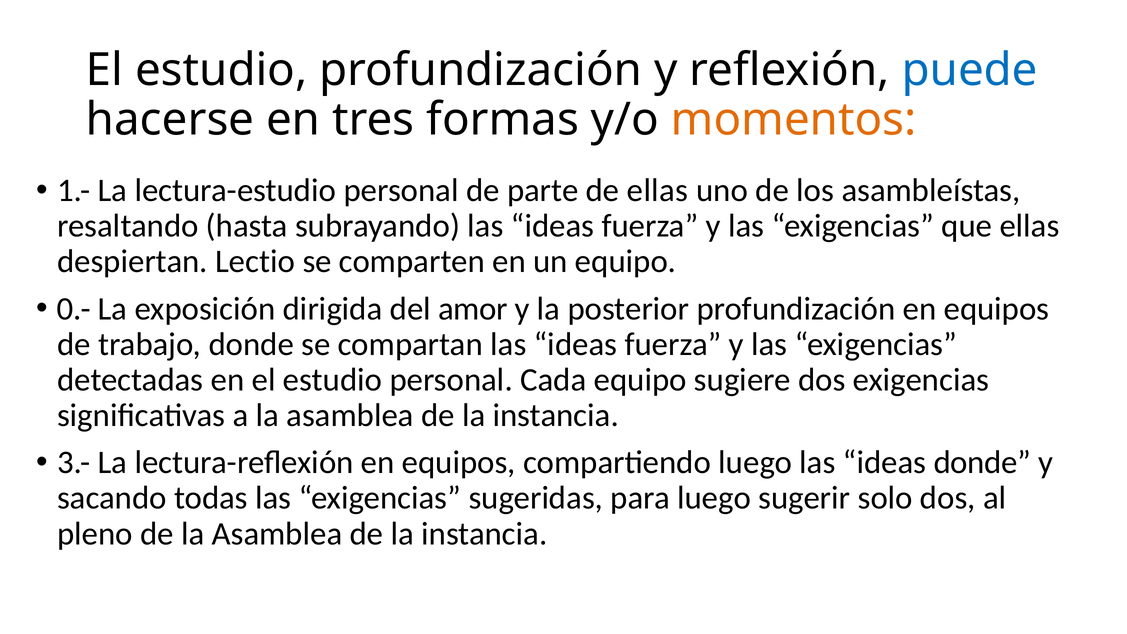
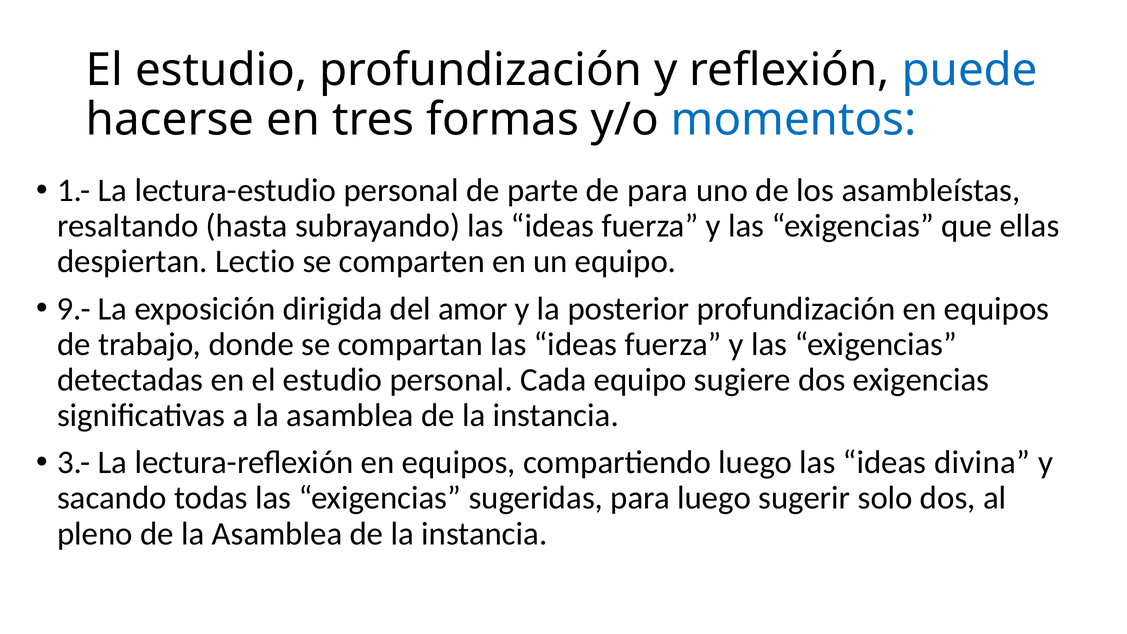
momentos colour: orange -> blue
de ellas: ellas -> para
0.-: 0.- -> 9.-
ideas donde: donde -> divina
